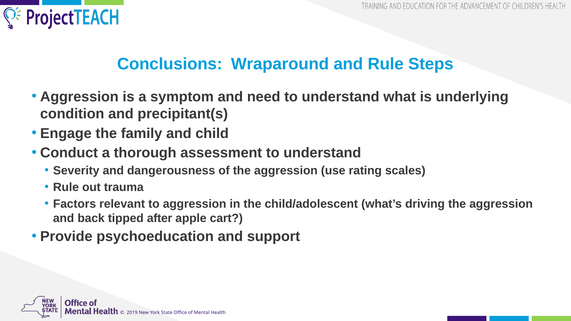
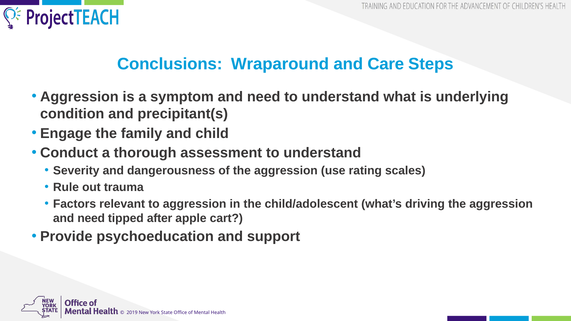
and Rule: Rule -> Care
back at (91, 218): back -> need
